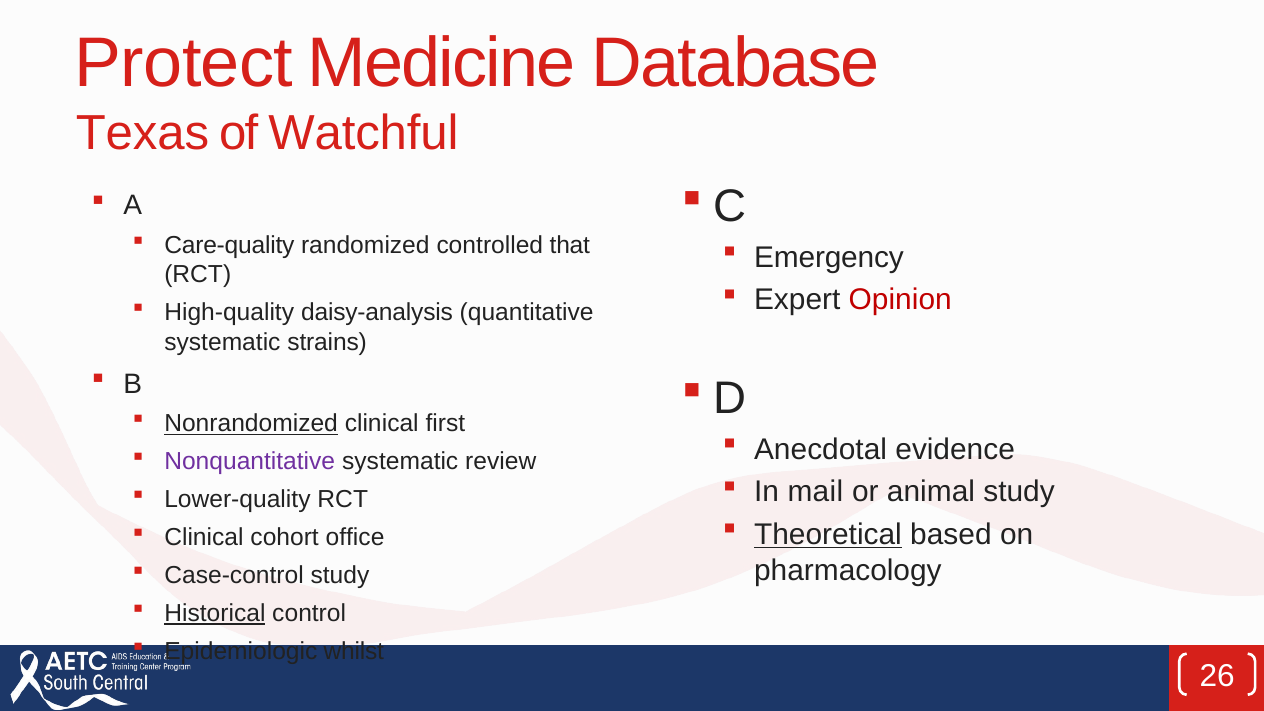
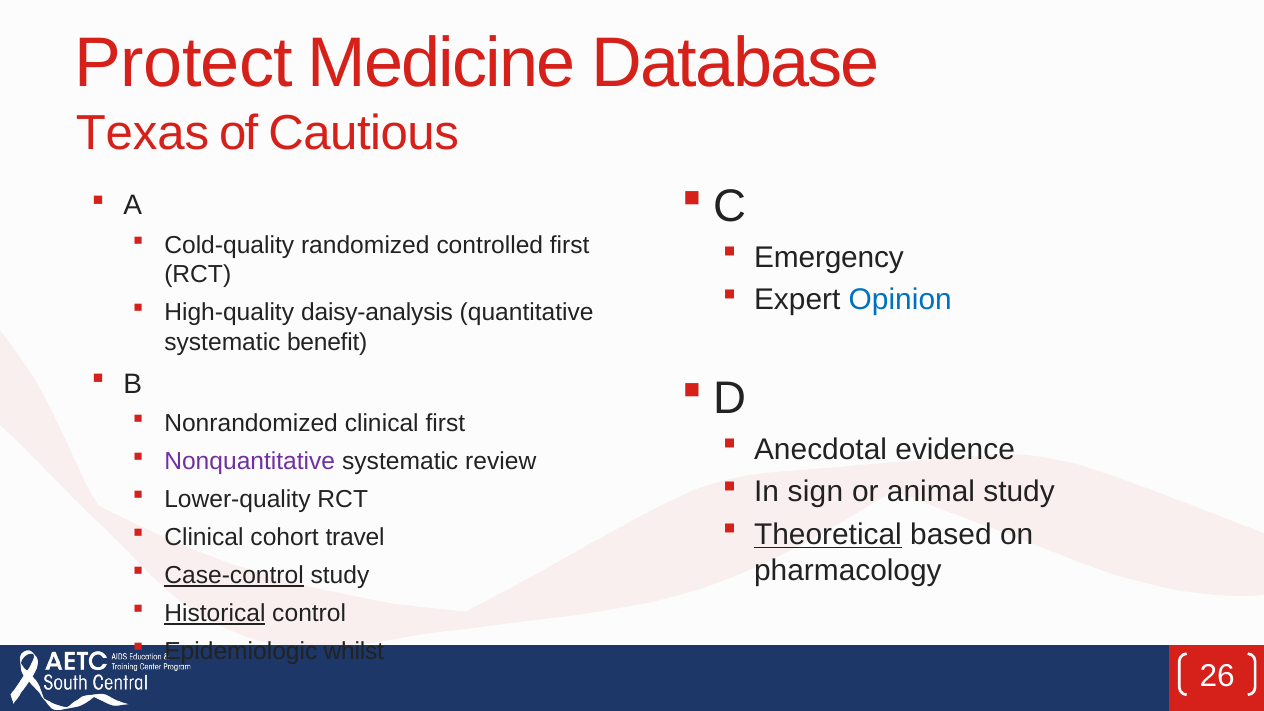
Watchful: Watchful -> Cautious
Care-quality: Care-quality -> Cold-quality
controlled that: that -> first
Opinion colour: red -> blue
strains: strains -> benefit
Nonrandomized underline: present -> none
mail: mail -> sign
office: office -> travel
Case-control underline: none -> present
